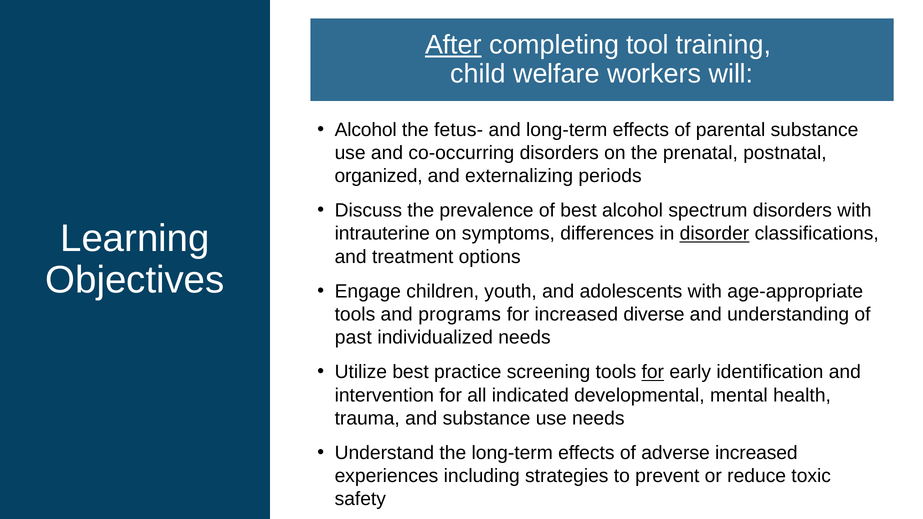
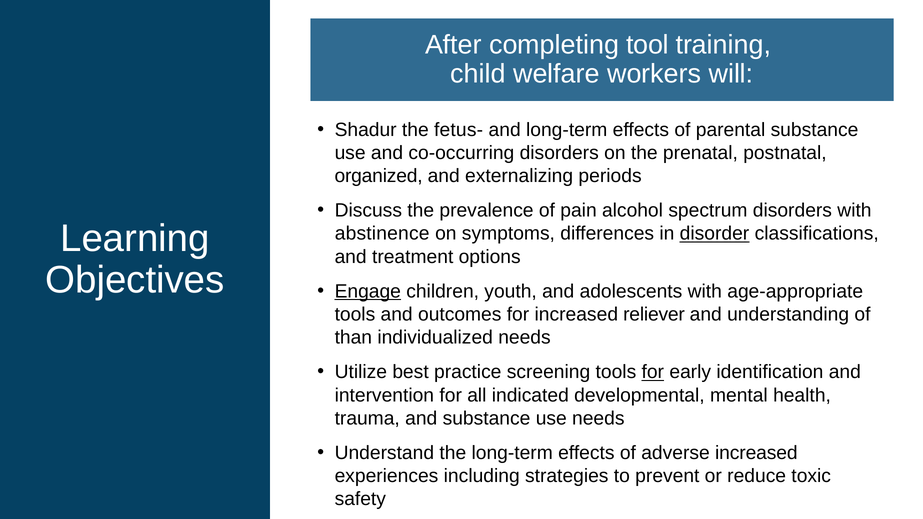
After underline: present -> none
Alcohol at (366, 130): Alcohol -> Shadur
of best: best -> pain
intrauterine: intrauterine -> abstinence
Engage underline: none -> present
programs: programs -> outcomes
diverse: diverse -> reliever
past: past -> than
